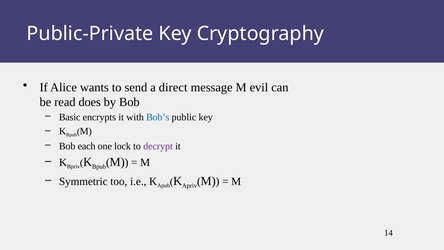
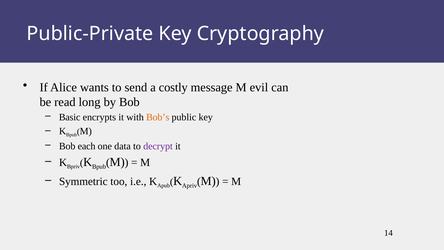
direct: direct -> costly
does: does -> long
Bob’s colour: blue -> orange
lock: lock -> data
